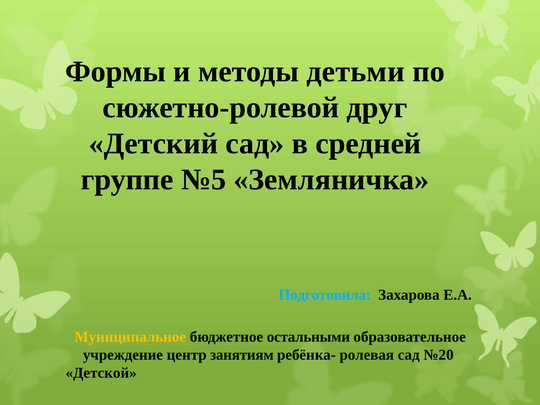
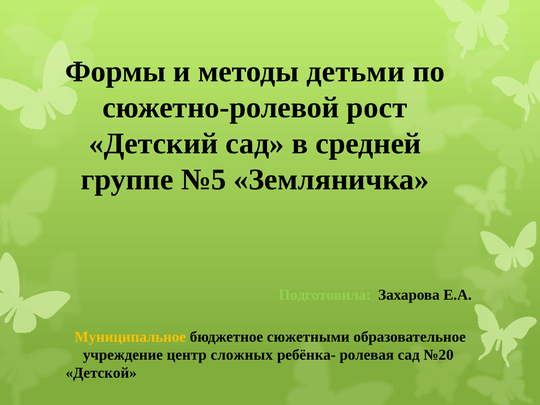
друг: друг -> рост
Подготовила colour: light blue -> light green
остальными: остальными -> сюжетными
занятиям: занятиям -> сложных
